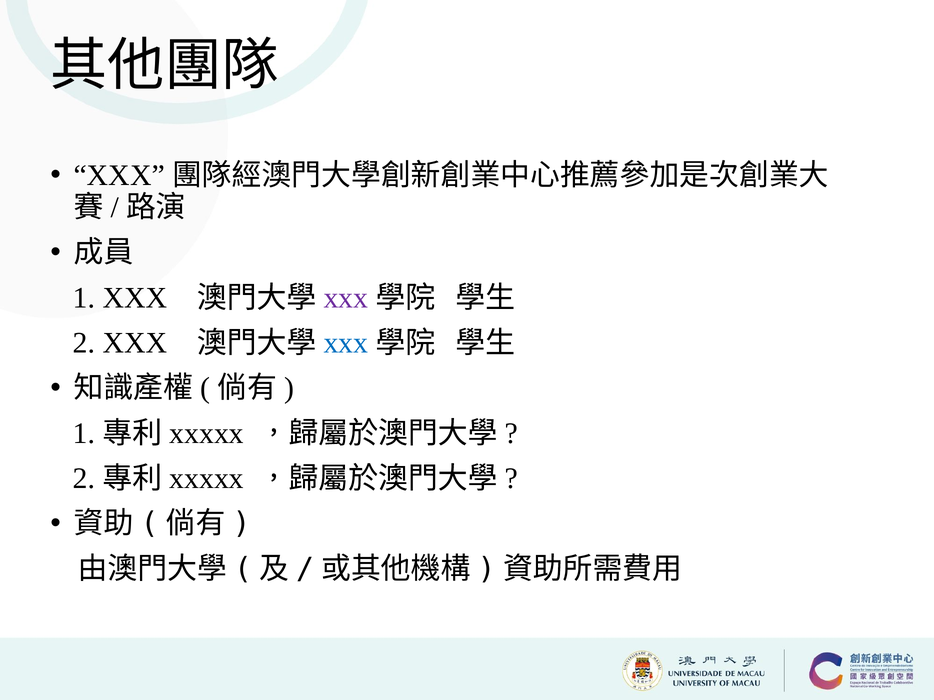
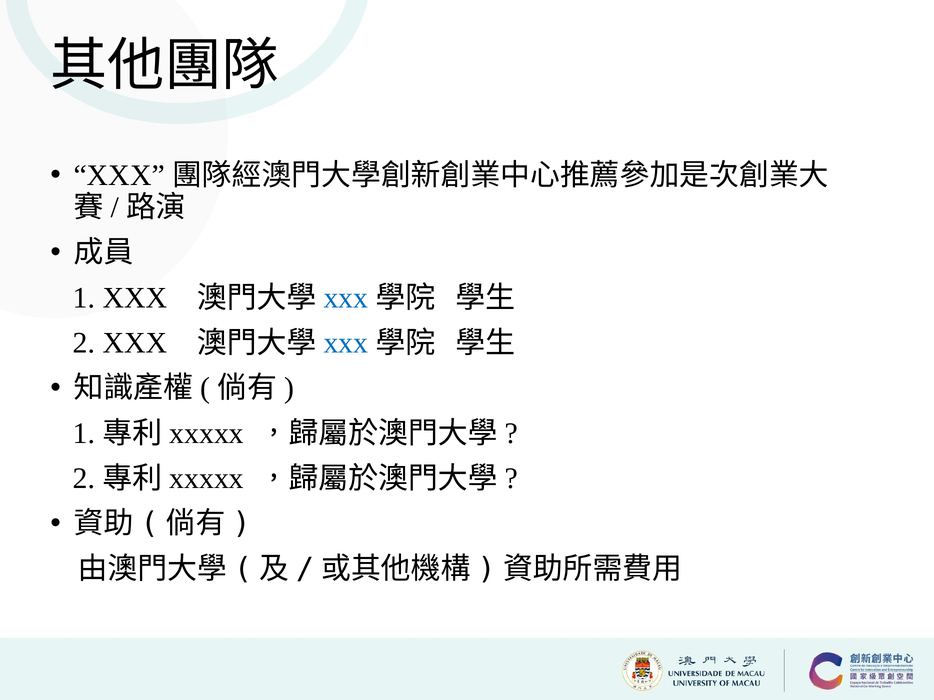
xxx at (346, 298) colour: purple -> blue
